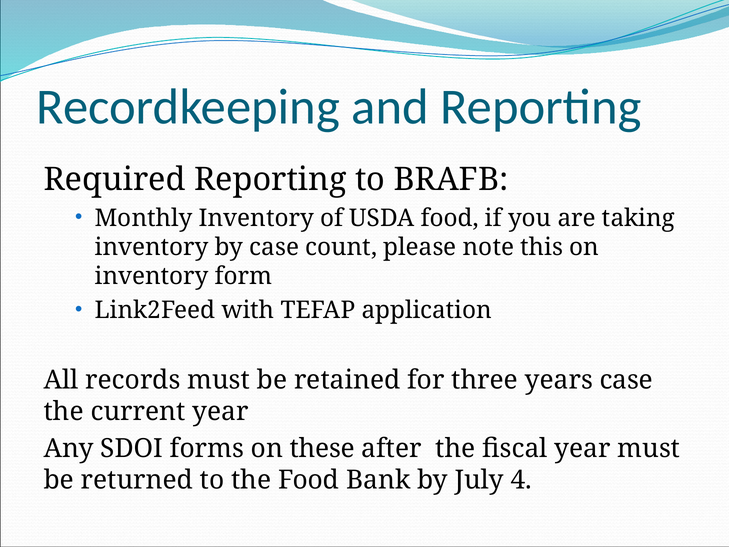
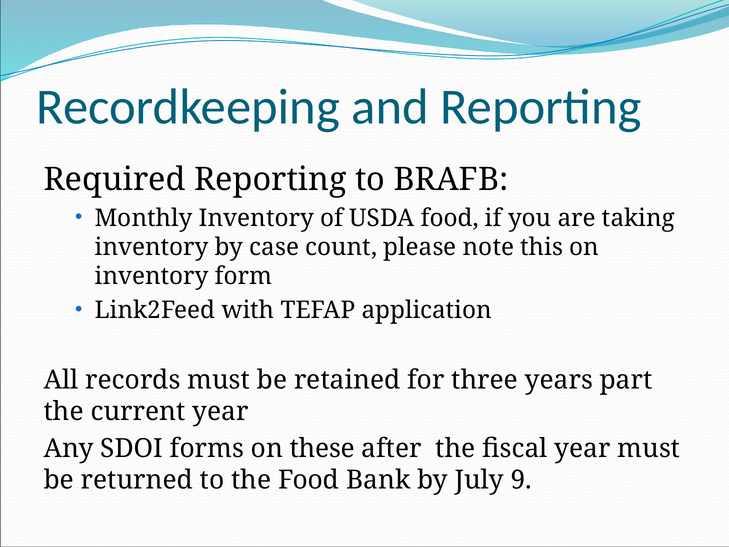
years case: case -> part
4: 4 -> 9
